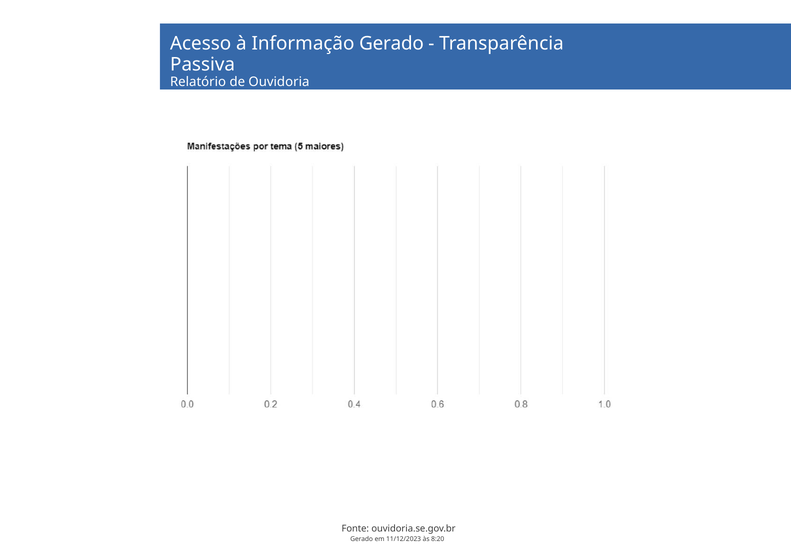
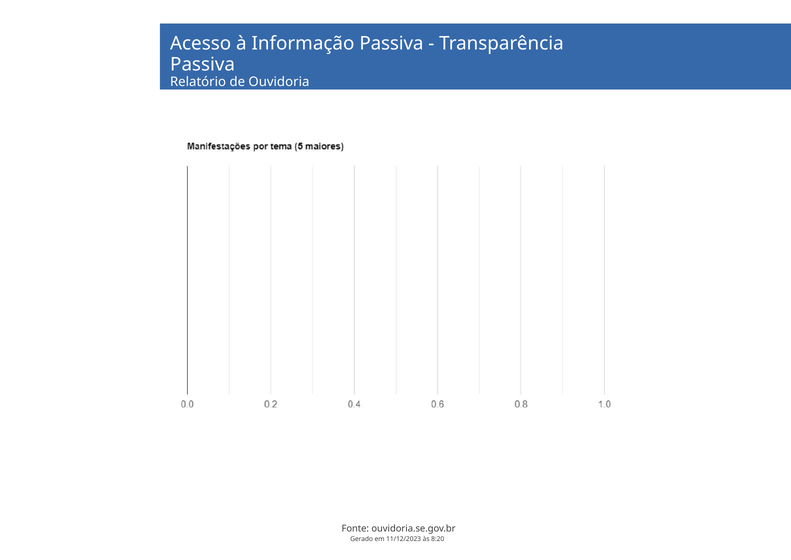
Informação Gerado: Gerado -> Passiva
